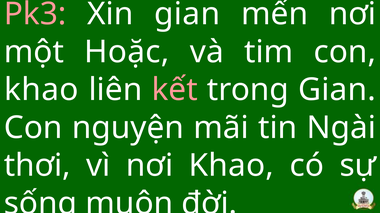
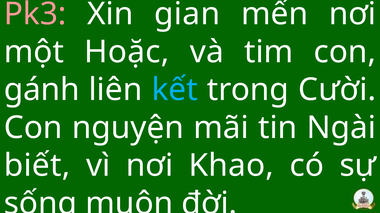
khao at (41, 90): khao -> gánh
kết colour: pink -> light blue
trong Gian: Gian -> Cười
thơi: thơi -> biết
